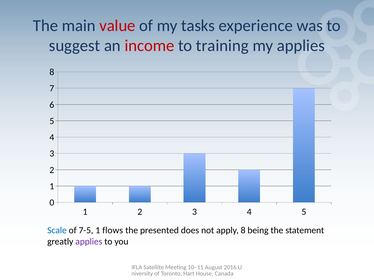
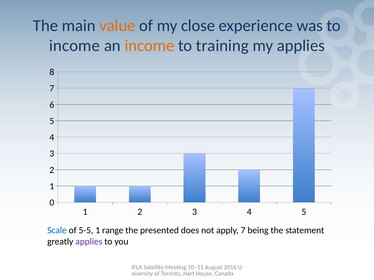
value colour: red -> orange
tasks: tasks -> close
suggest at (75, 46): suggest -> income
income at (149, 46) colour: red -> orange
7-5: 7-5 -> 5-5
flows: flows -> range
apply 8: 8 -> 7
